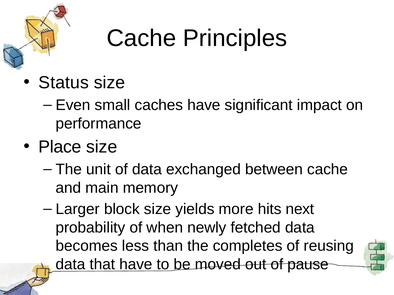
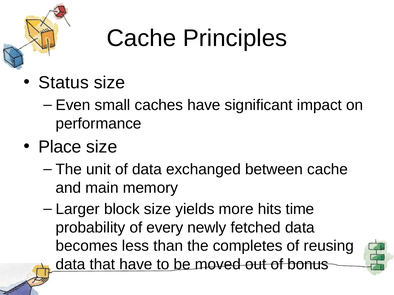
next: next -> time
when: when -> every
pause: pause -> bonus
